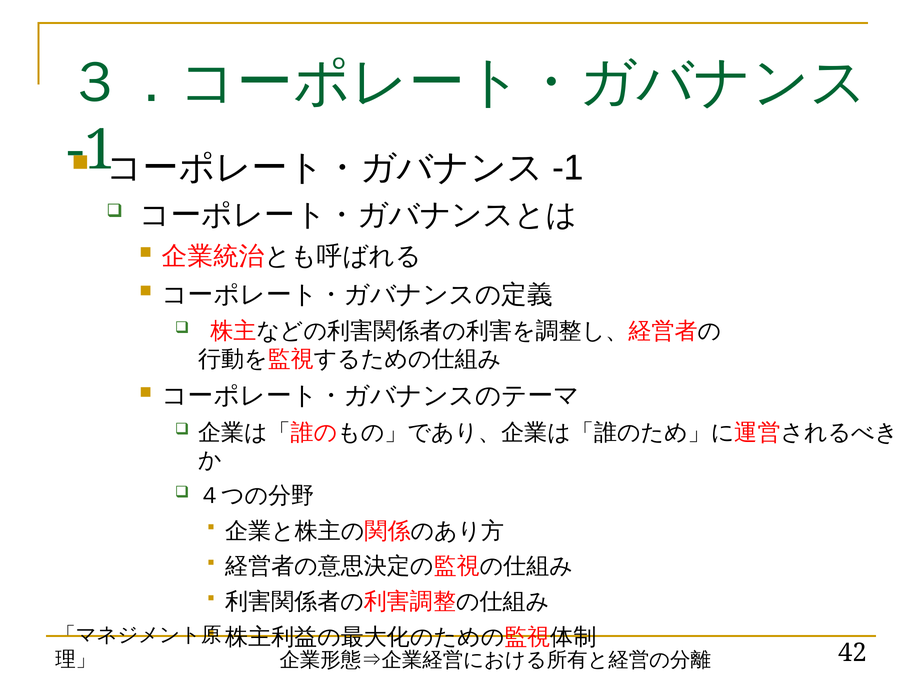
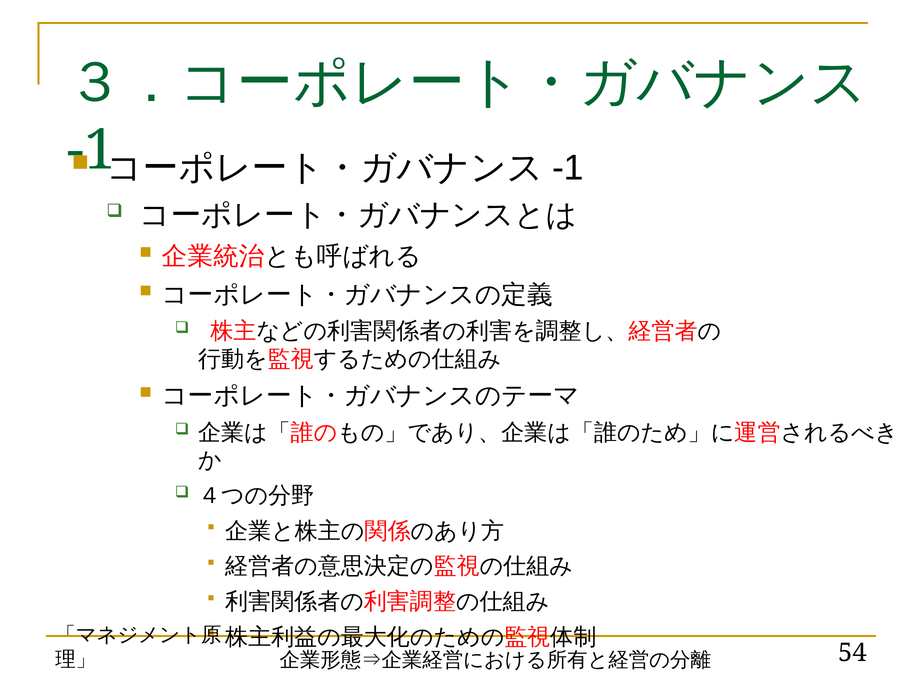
42: 42 -> 54
